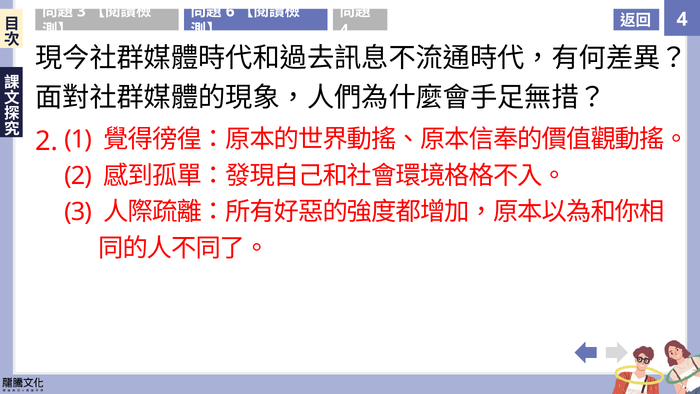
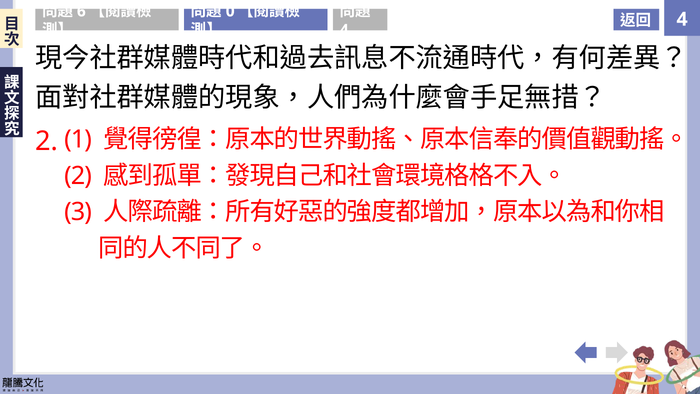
3 at (81, 11): 3 -> 6
6: 6 -> 0
